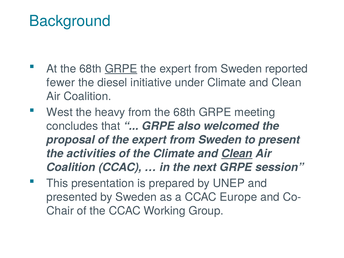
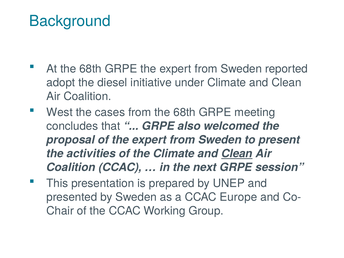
GRPE at (121, 69) underline: present -> none
fewer: fewer -> adopt
heavy: heavy -> cases
